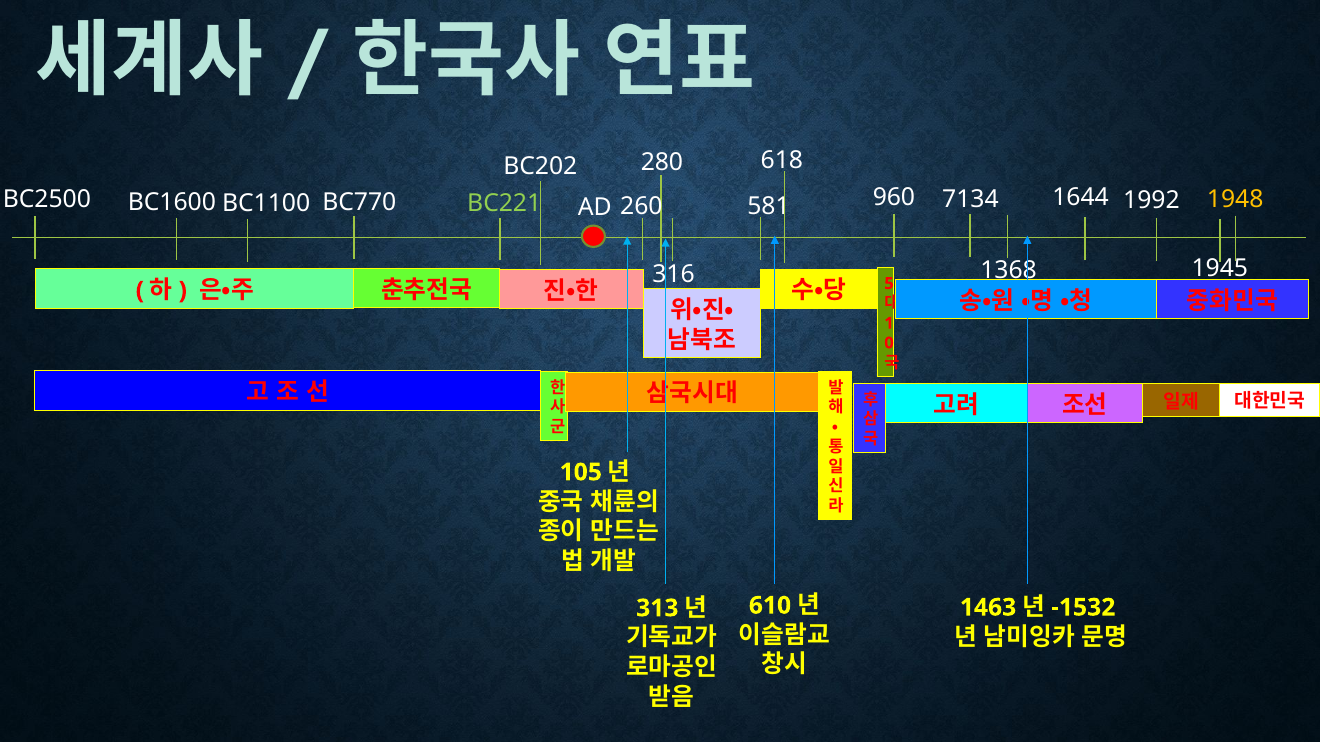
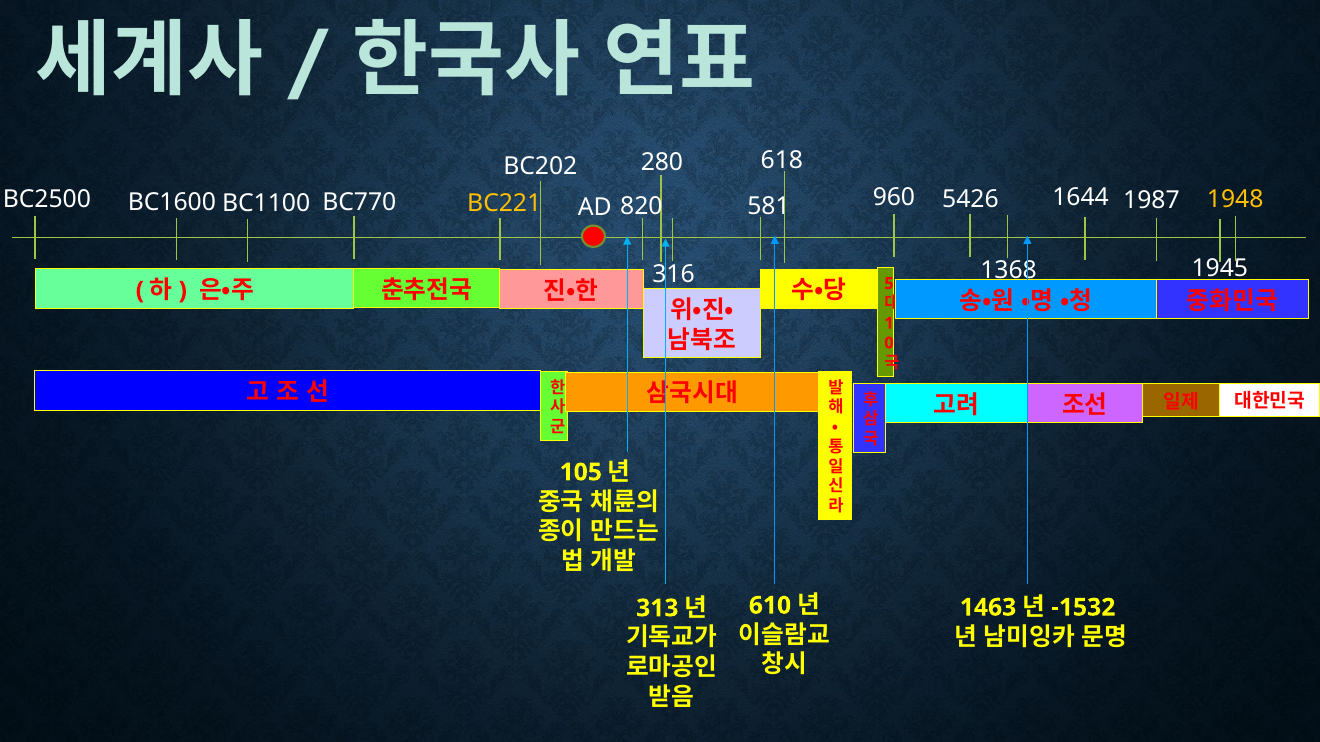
7134: 7134 -> 5426
1992: 1992 -> 1987
BC221 colour: light green -> yellow
260: 260 -> 820
